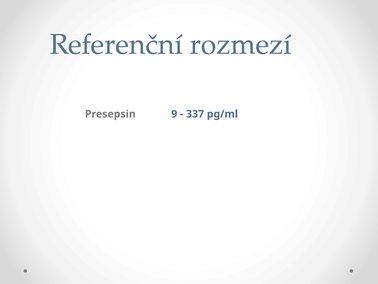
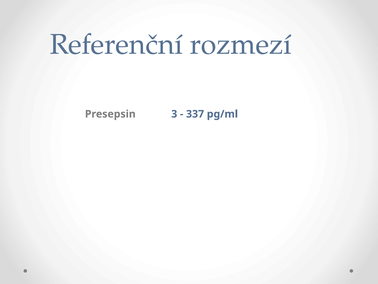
9: 9 -> 3
